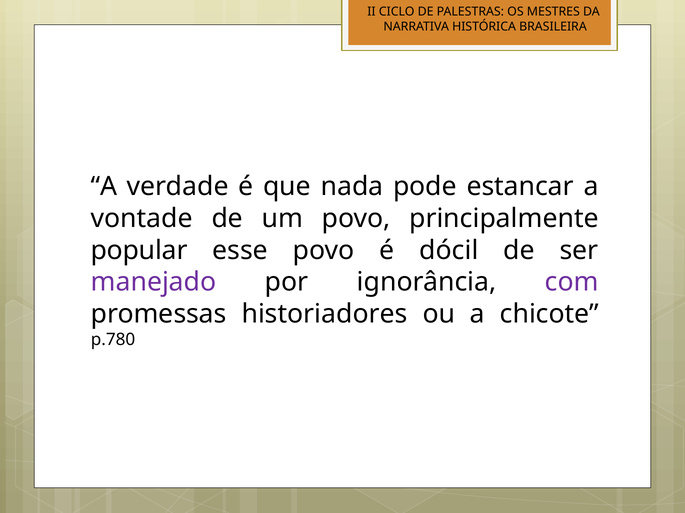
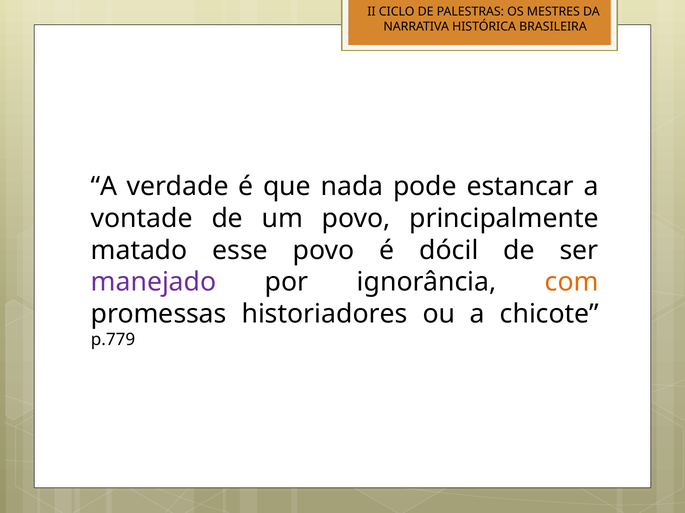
popular: popular -> matado
com colour: purple -> orange
p.780: p.780 -> p.779
